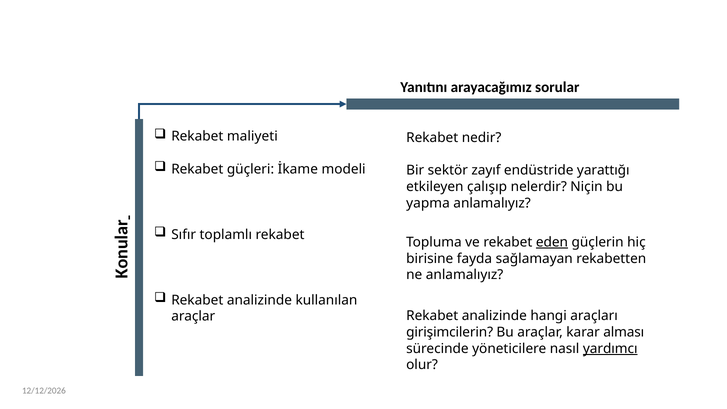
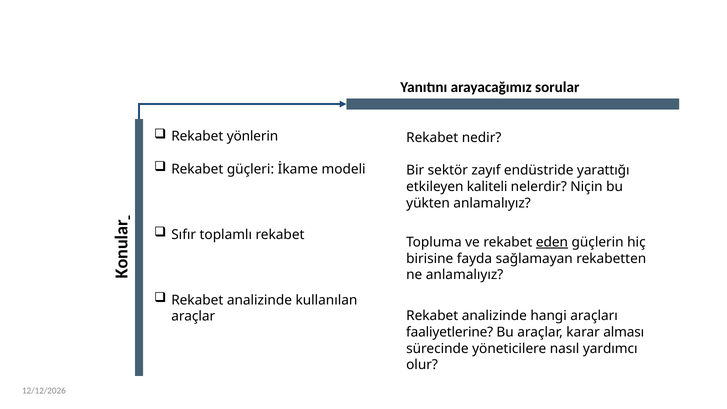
maliyeti: maliyeti -> yönlerin
çalışıp: çalışıp -> kaliteli
yapma: yapma -> yükten
girişimcilerin: girişimcilerin -> faaliyetlerine
yardımcı underline: present -> none
